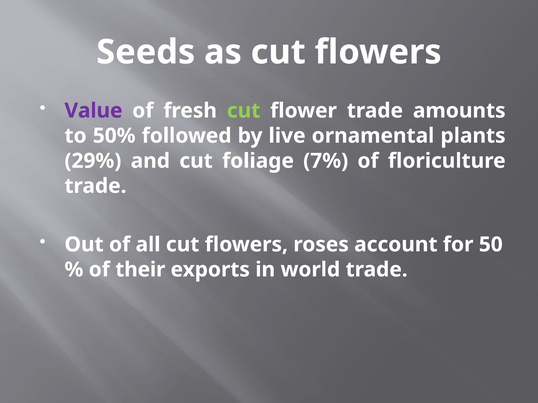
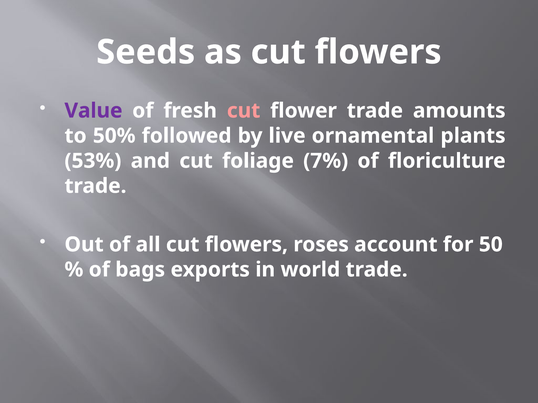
cut at (244, 111) colour: light green -> pink
29%: 29% -> 53%
their: their -> bags
